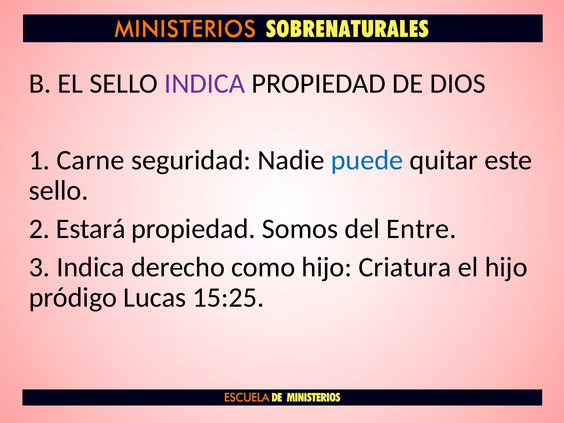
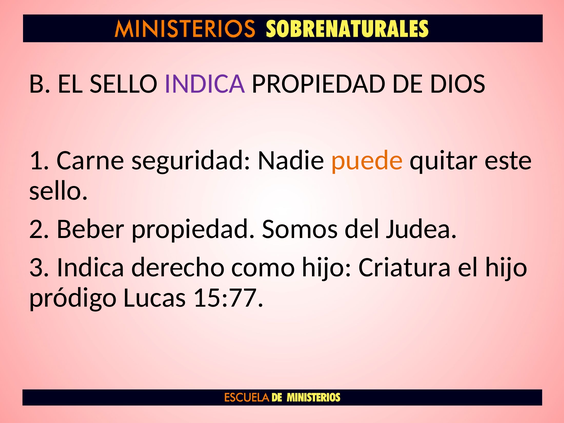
puede colour: blue -> orange
Estará: Estará -> Beber
Entre: Entre -> Judea
15:25: 15:25 -> 15:77
